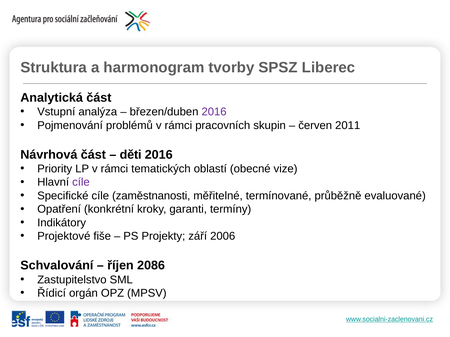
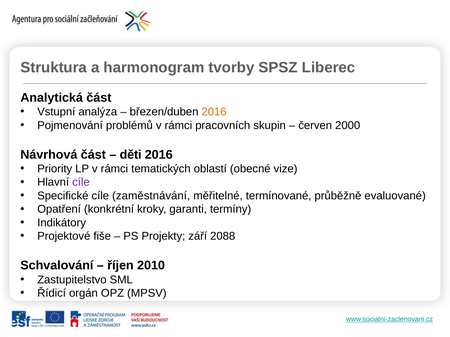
2016 at (214, 112) colour: purple -> orange
2011: 2011 -> 2000
zaměstnanosti: zaměstnanosti -> zaměstnávání
2006: 2006 -> 2088
2086: 2086 -> 2010
